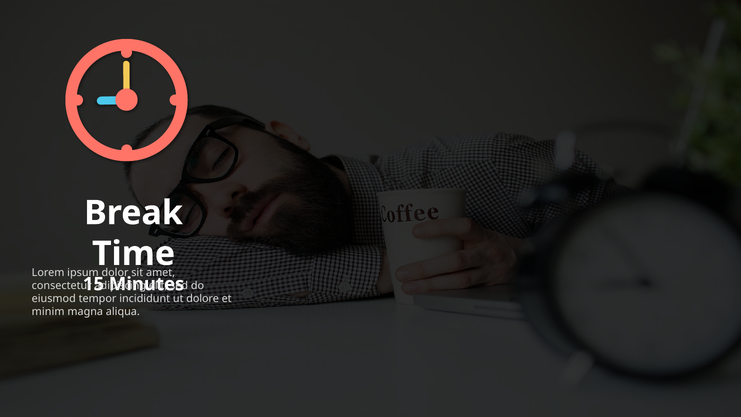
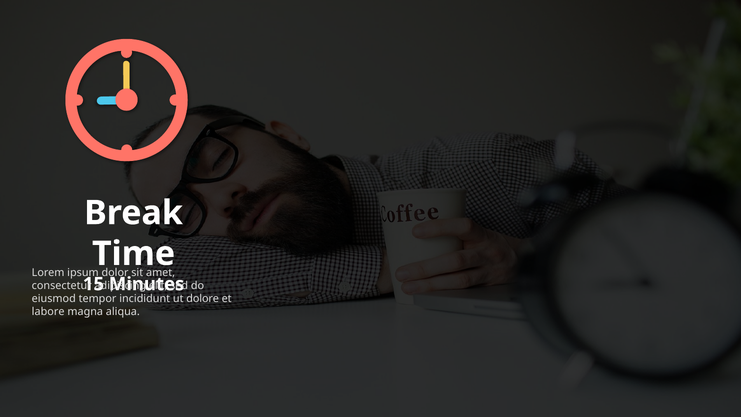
minim: minim -> labore
